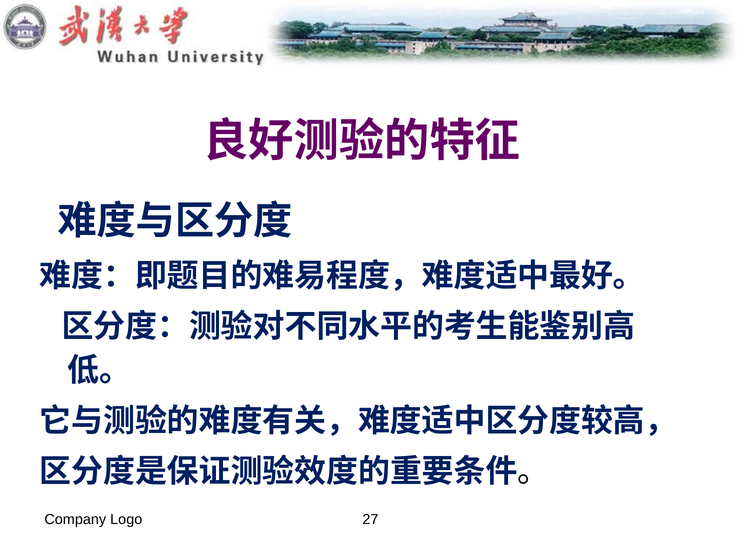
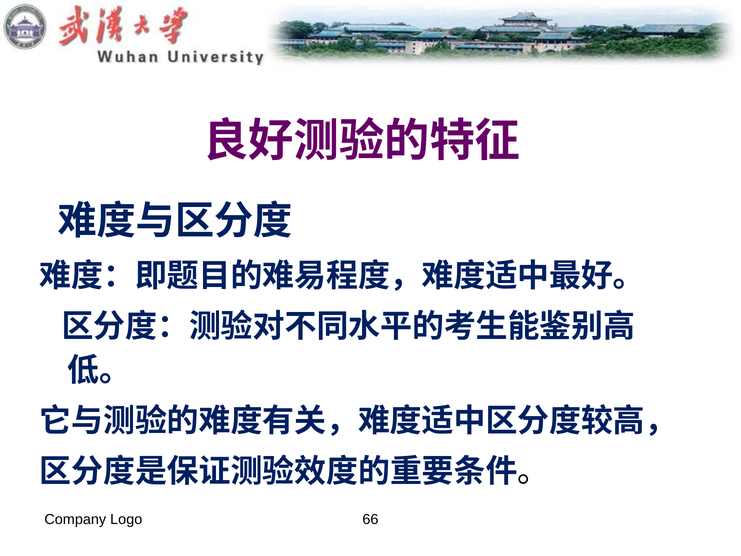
27: 27 -> 66
